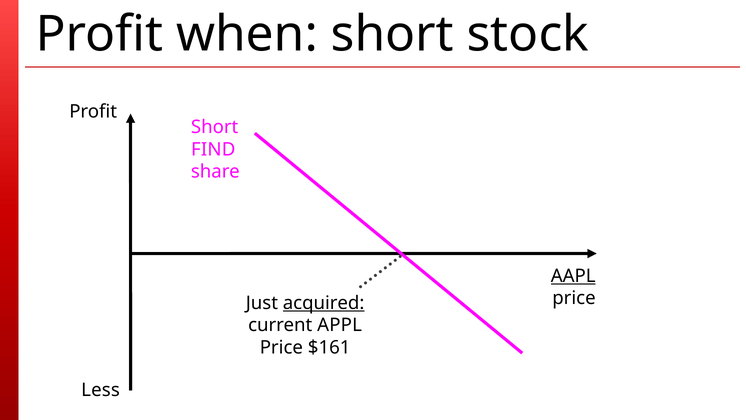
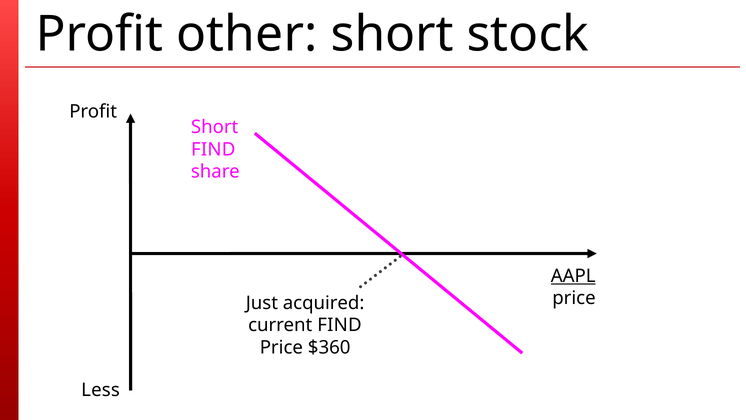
when: when -> other
acquired underline: present -> none
current APPL: APPL -> FIND
$161: $161 -> $360
